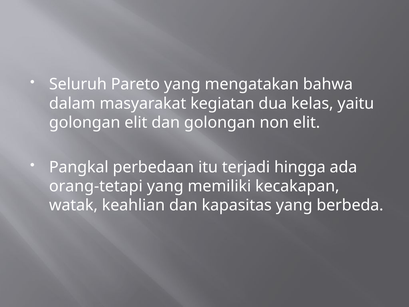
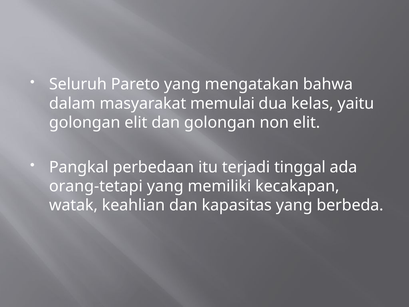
kegiatan: kegiatan -> memulai
hingga: hingga -> tinggal
